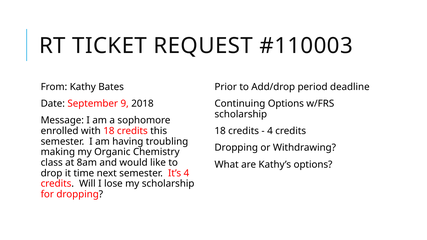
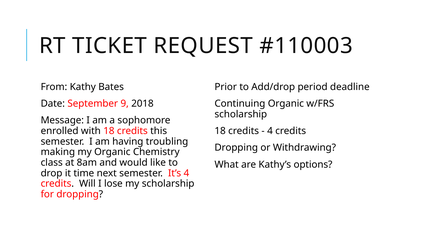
Continuing Options: Options -> Organic
